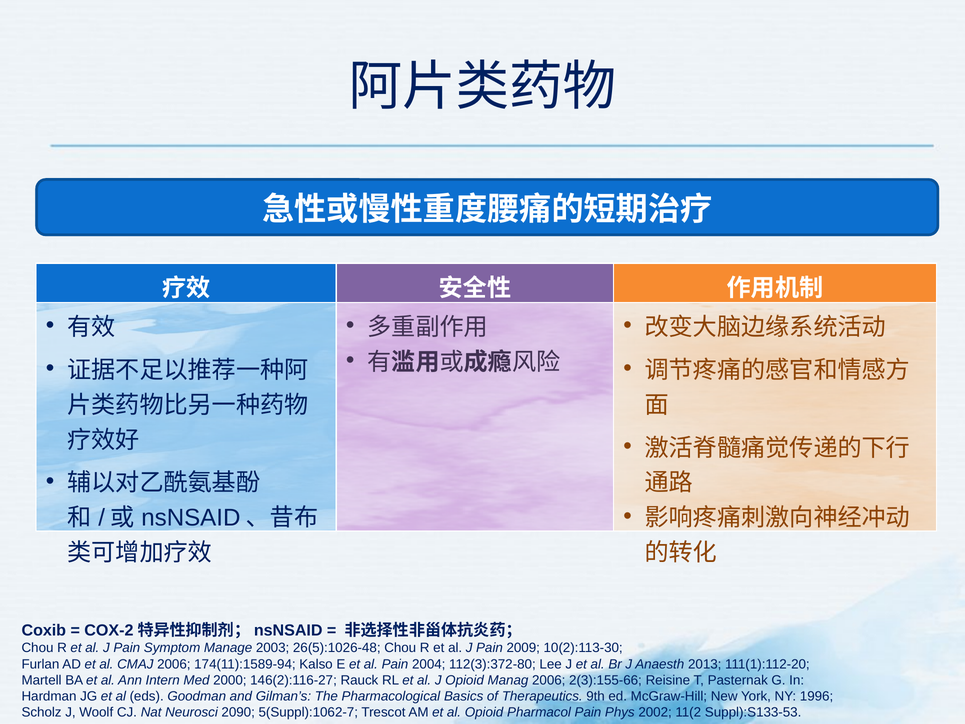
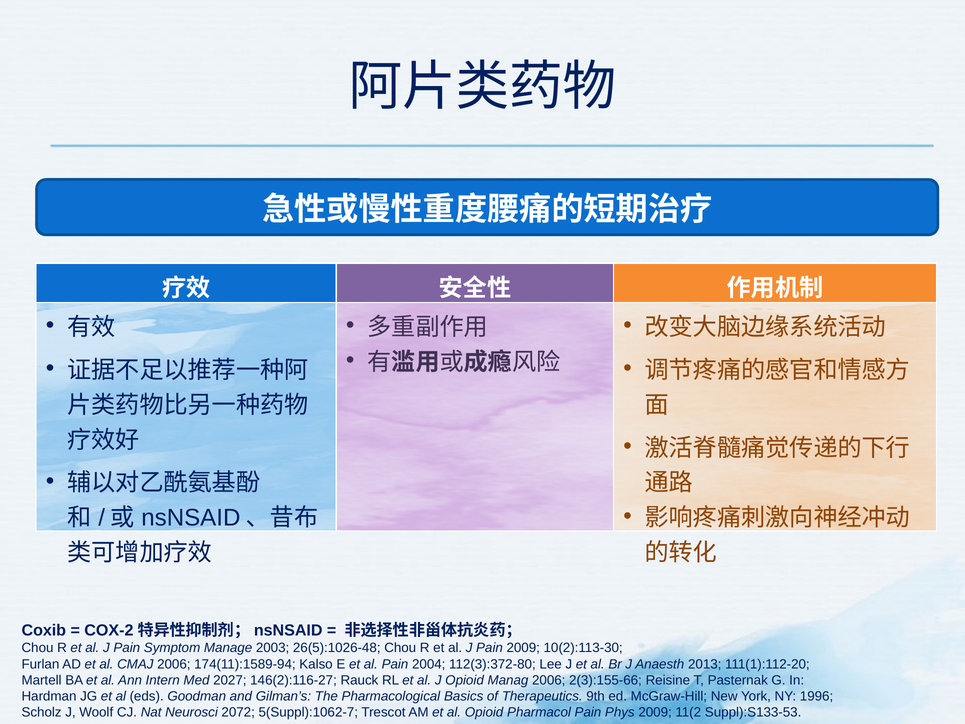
2000: 2000 -> 2027
2090: 2090 -> 2072
Phys 2002: 2002 -> 2009
